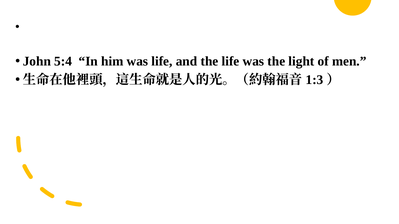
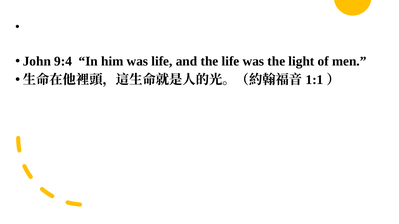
5:4: 5:4 -> 9:4
1:3: 1:3 -> 1:1
